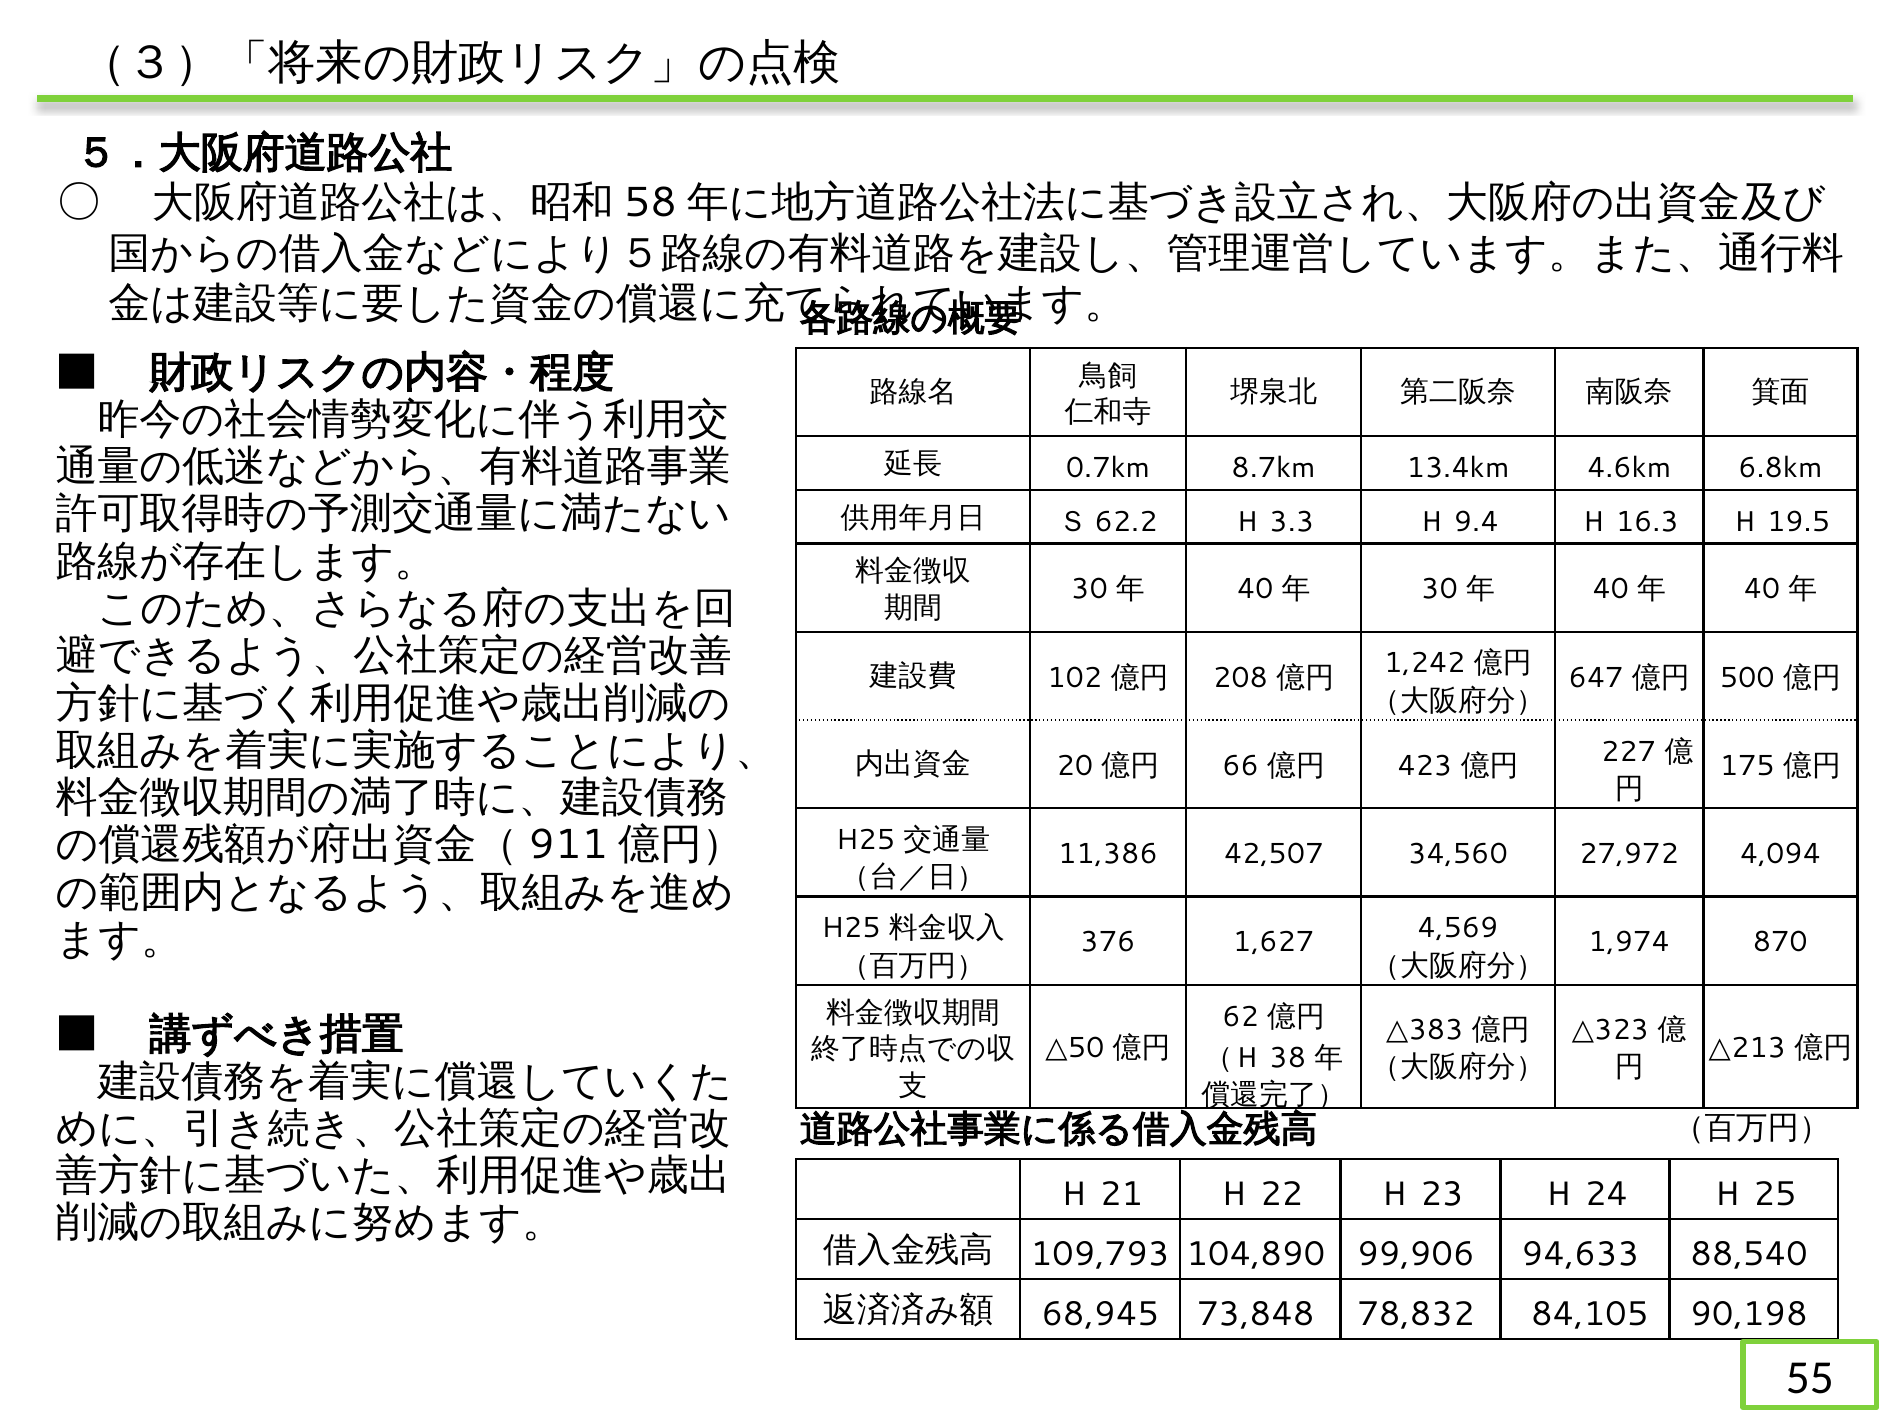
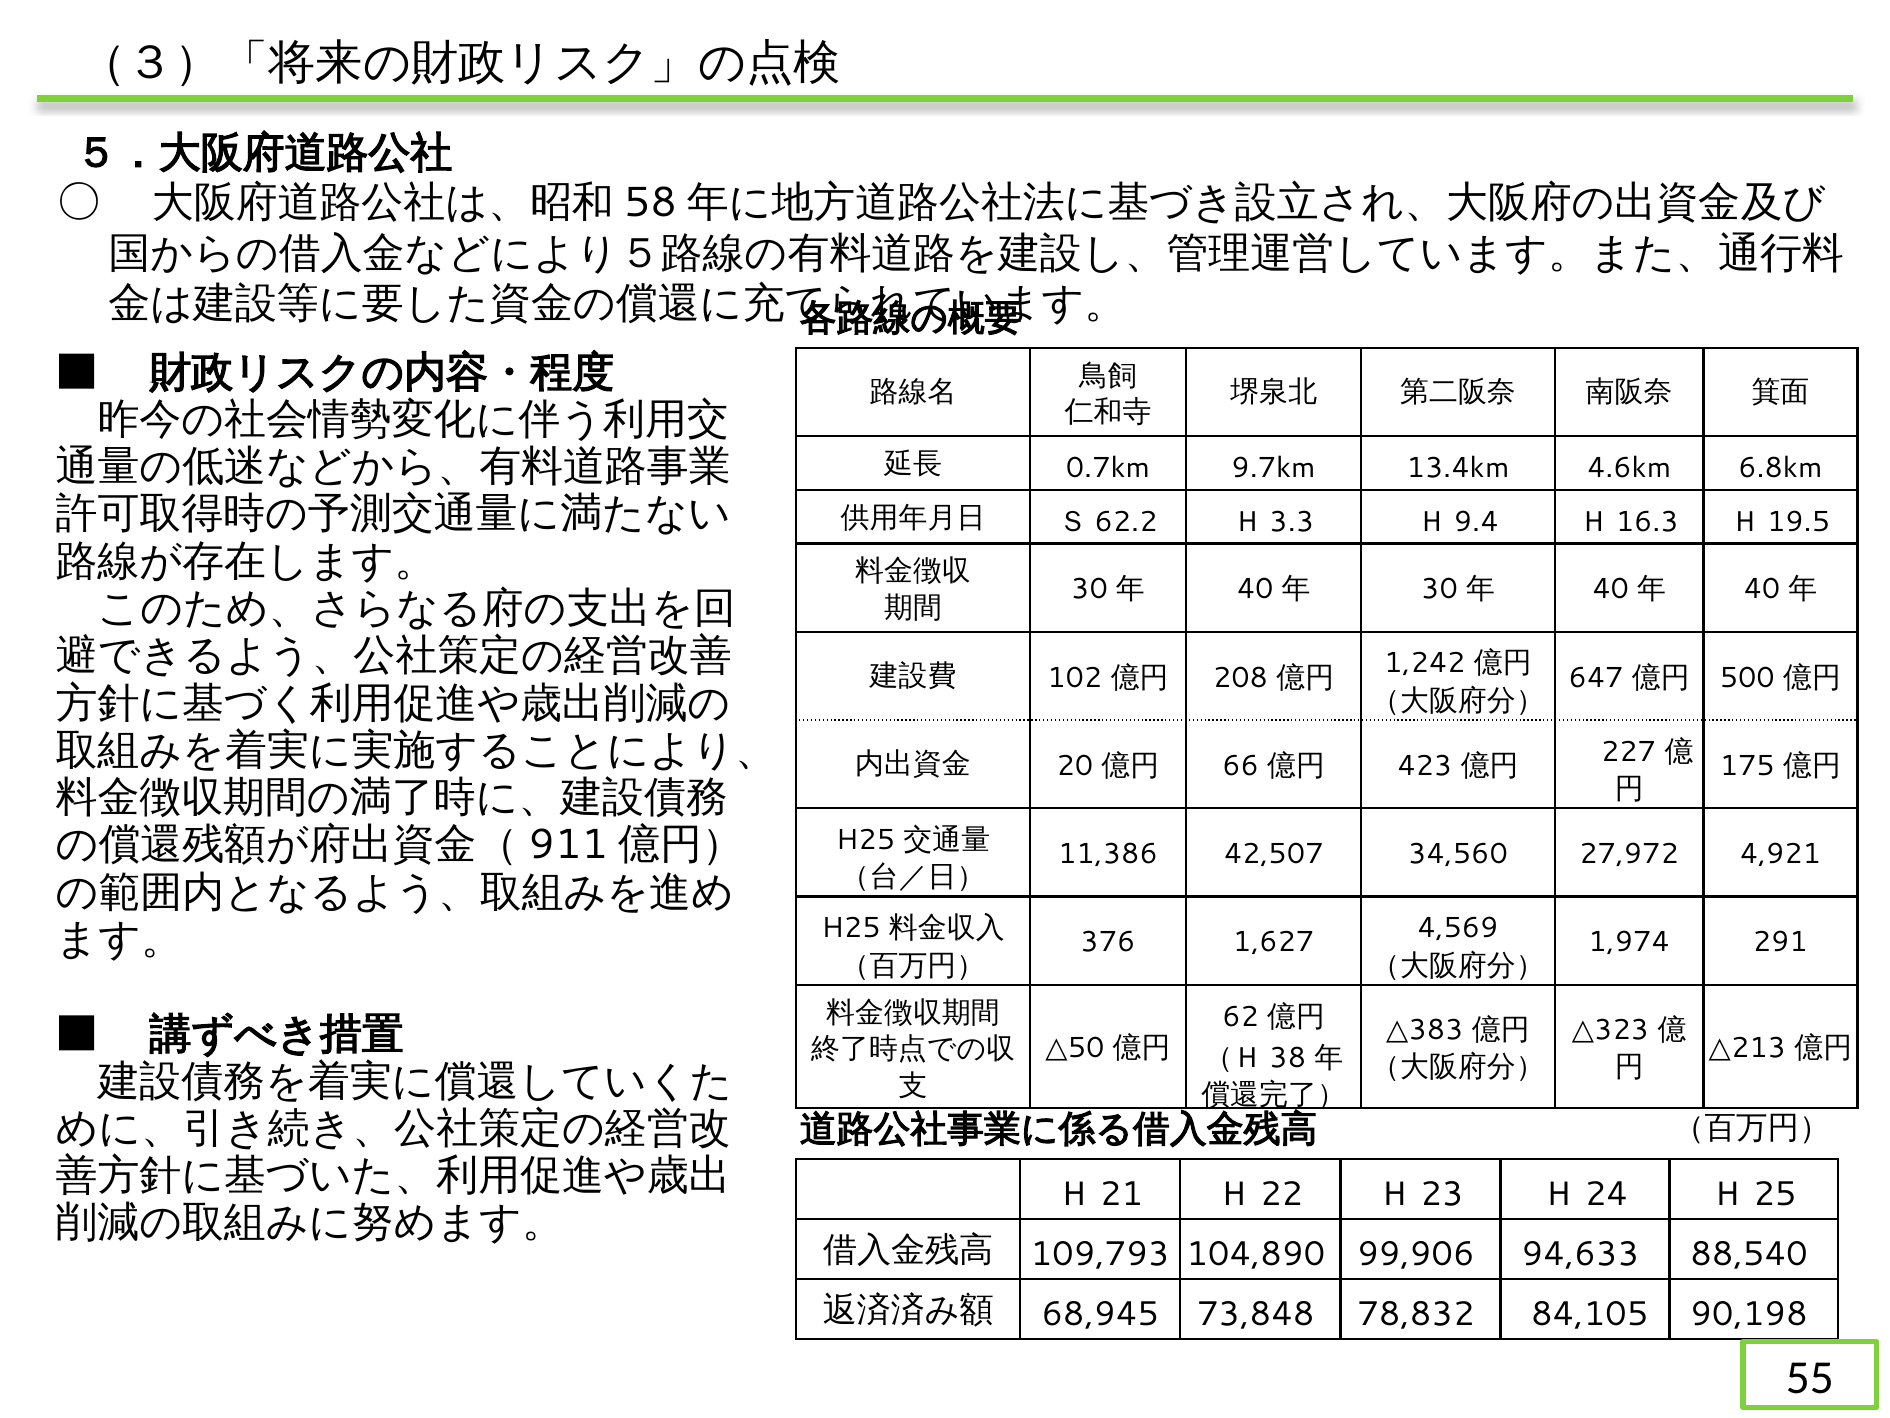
8.7km: 8.7km -> 9.7km
4,094: 4,094 -> 4,921
870: 870 -> 291
